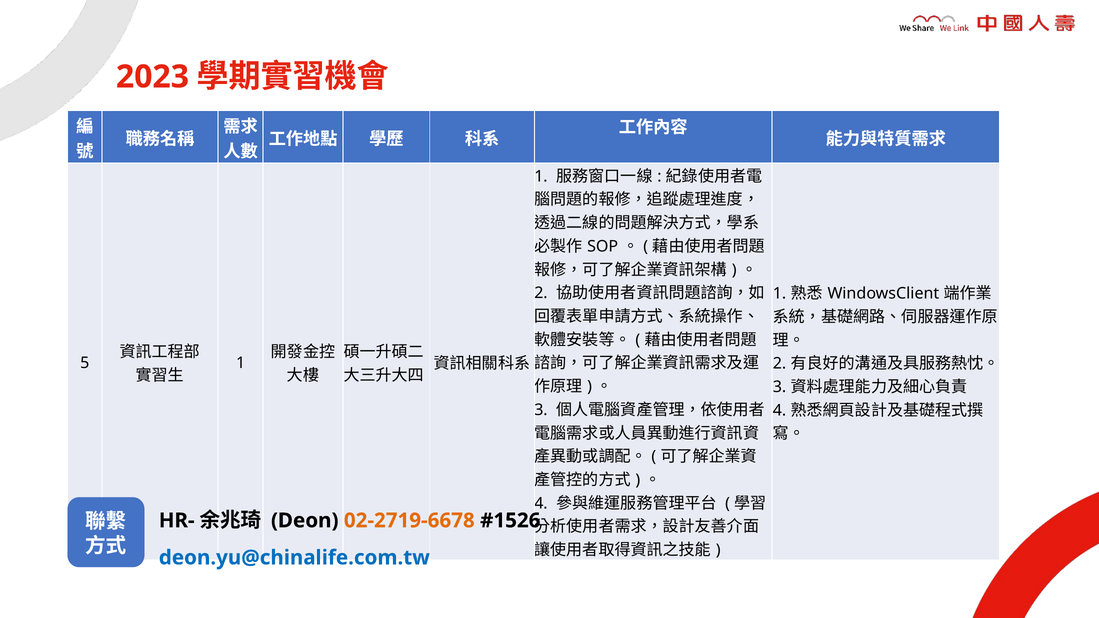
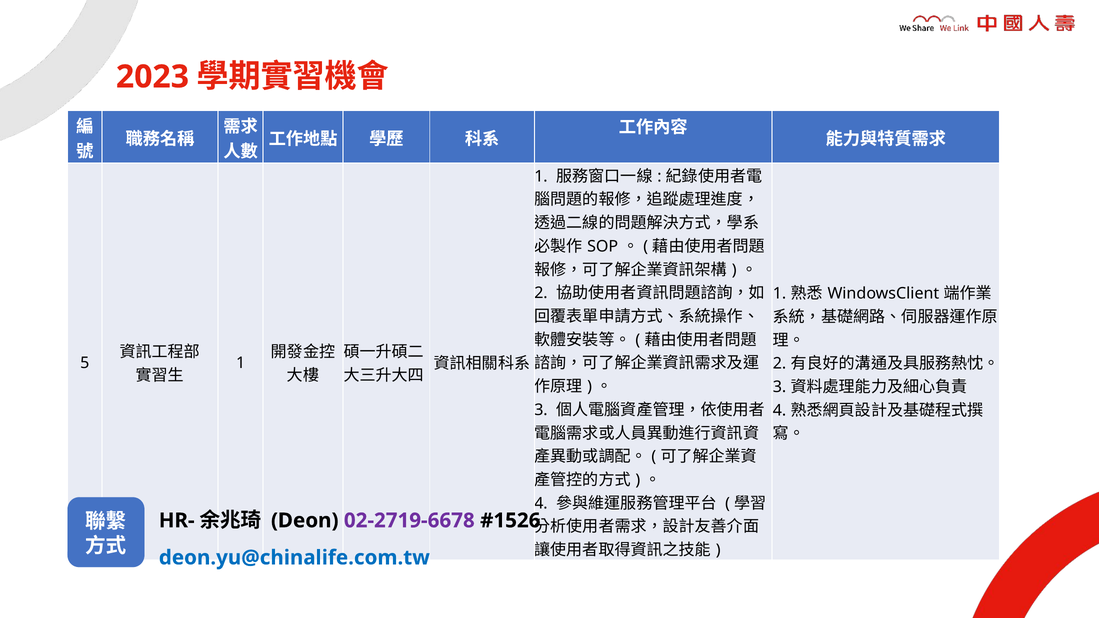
02-2719-6678 colour: orange -> purple
